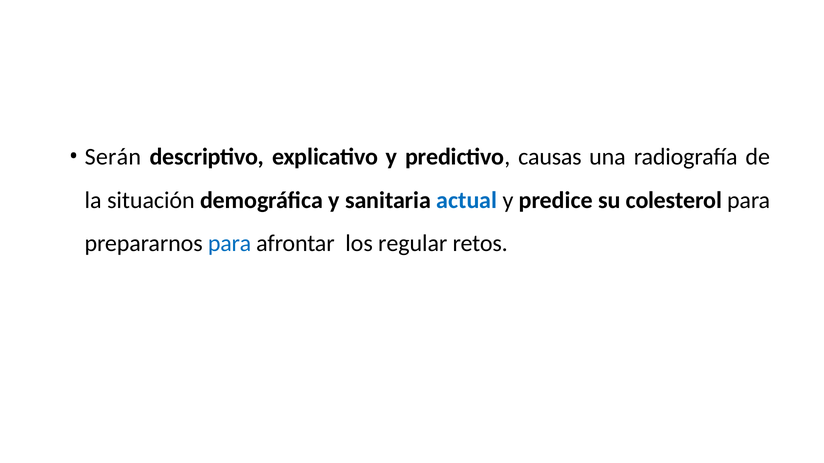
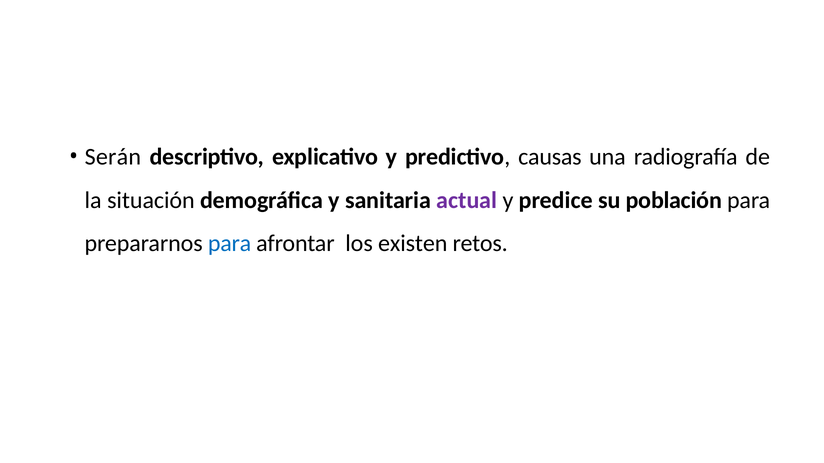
actual colour: blue -> purple
colesterol: colesterol -> población
regular: regular -> existen
